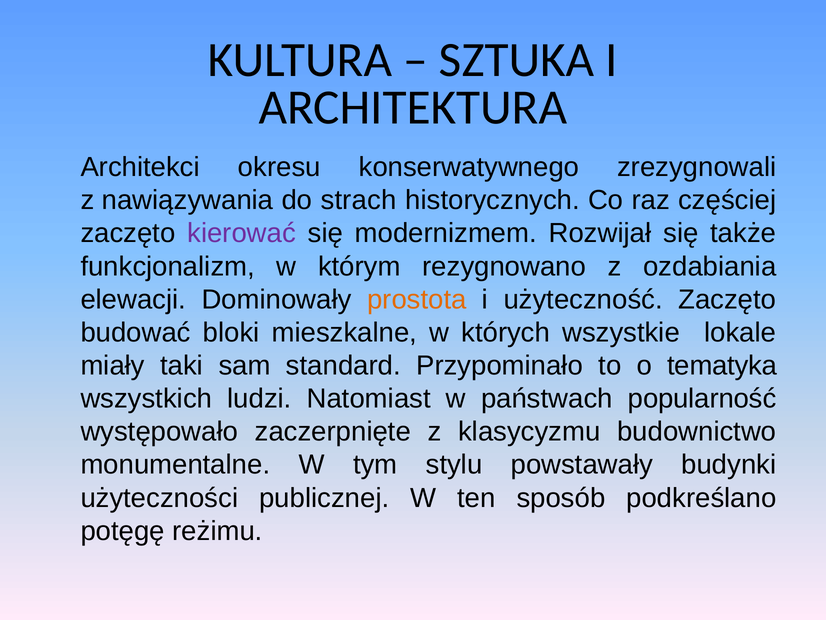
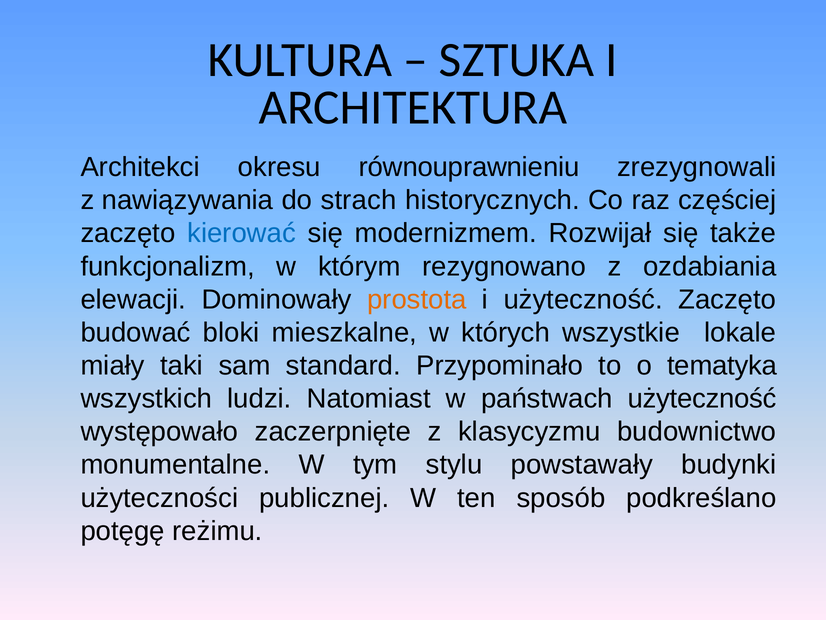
konserwatywnego: konserwatywnego -> równouprawnieniu
kierować colour: purple -> blue
państwach popularność: popularność -> użyteczność
